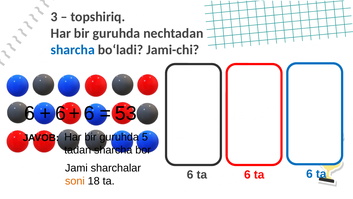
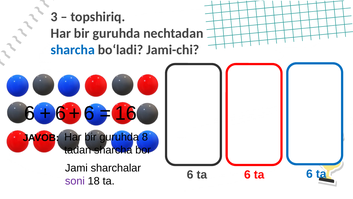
53: 53 -> 16
5: 5 -> 8
soni colour: orange -> purple
